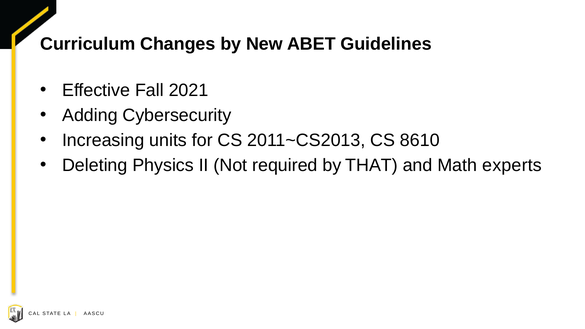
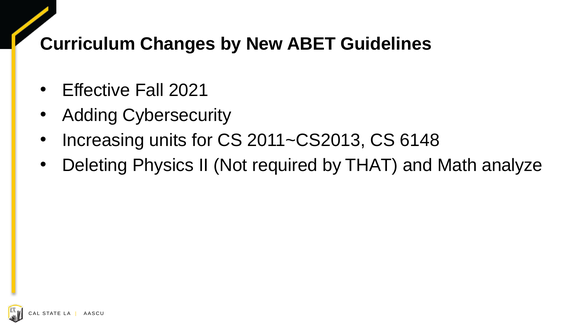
8610: 8610 -> 6148
experts: experts -> analyze
